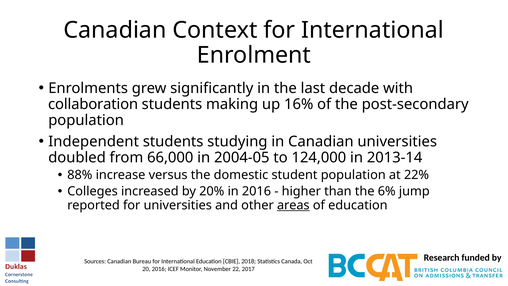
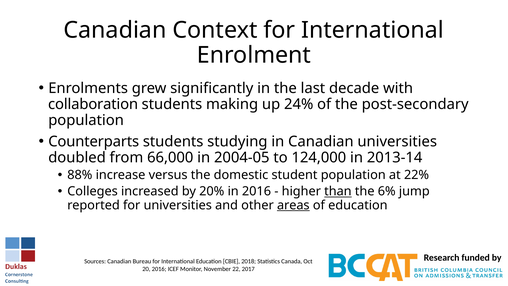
16%: 16% -> 24%
Independent: Independent -> Counterparts
than underline: none -> present
